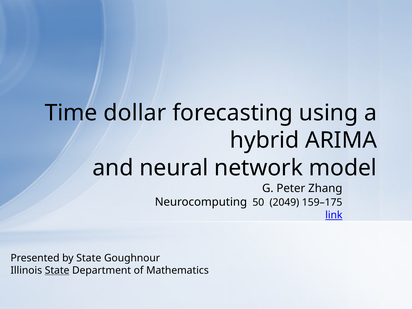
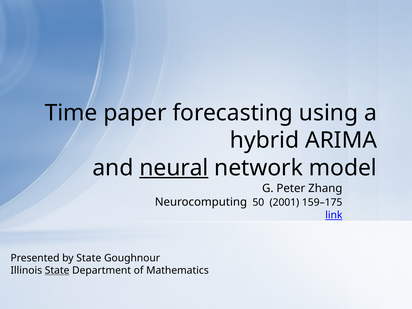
dollar: dollar -> paper
neural underline: none -> present
2049: 2049 -> 2001
